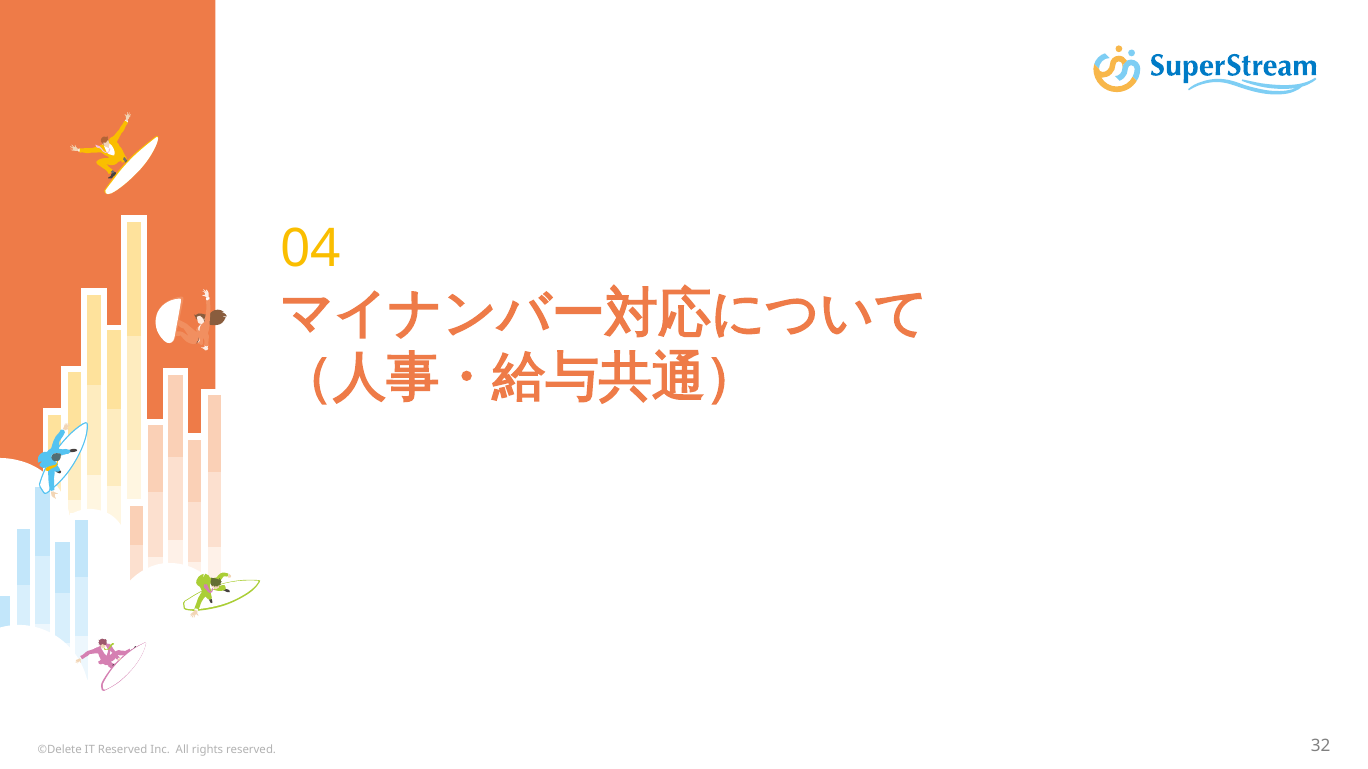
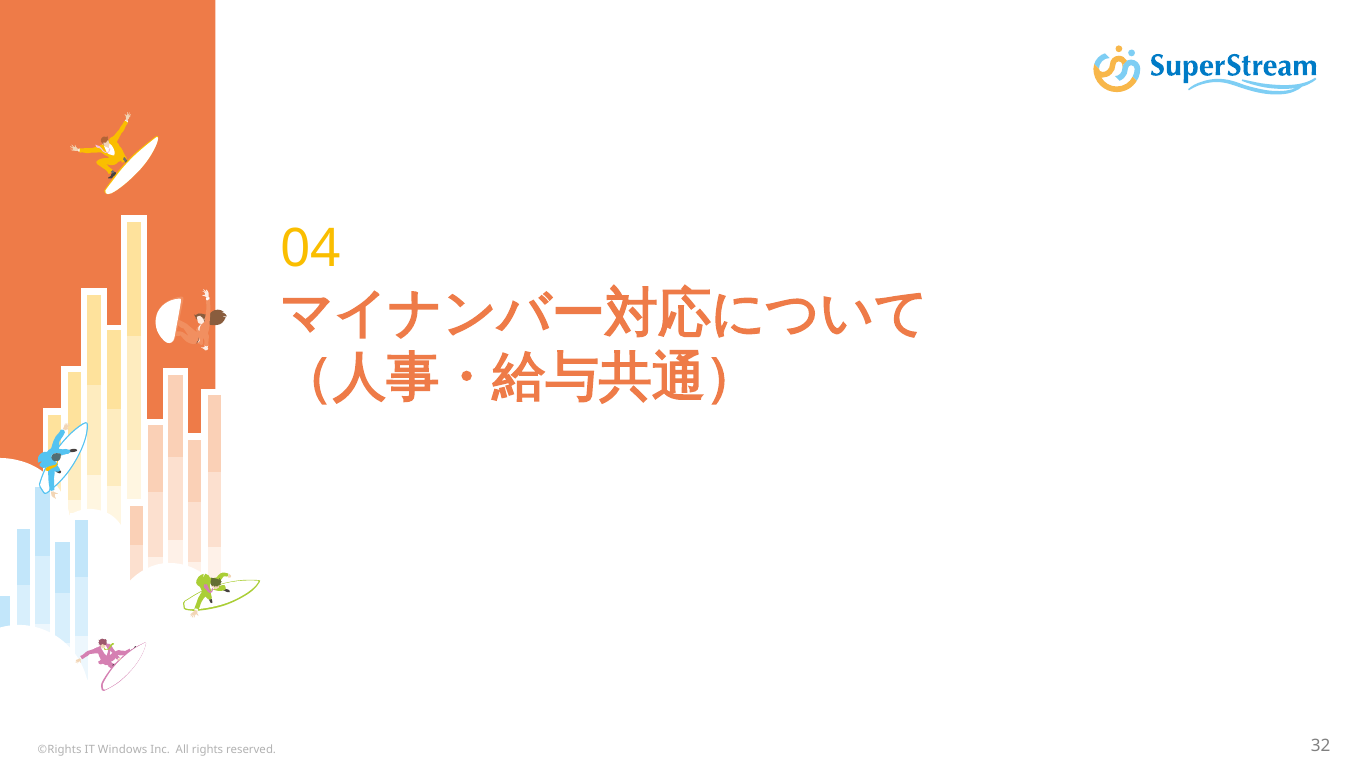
©Delete: ©Delete -> ©Rights
IT Reserved: Reserved -> Windows
